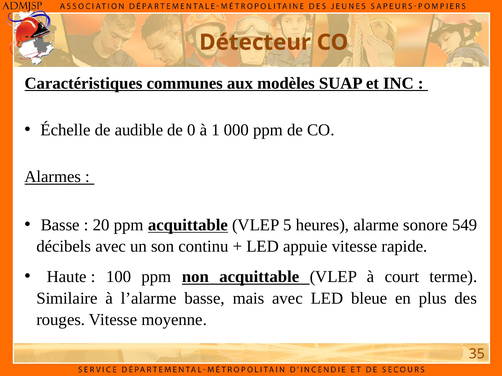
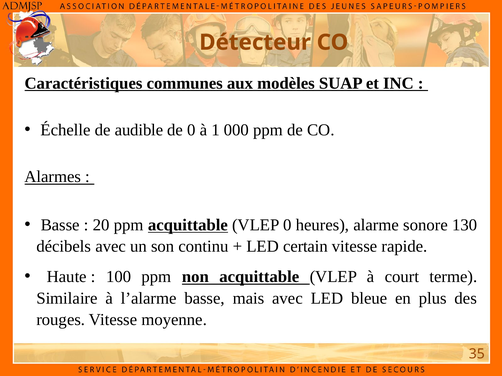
VLEP 5: 5 -> 0
549: 549 -> 130
appuie: appuie -> certain
